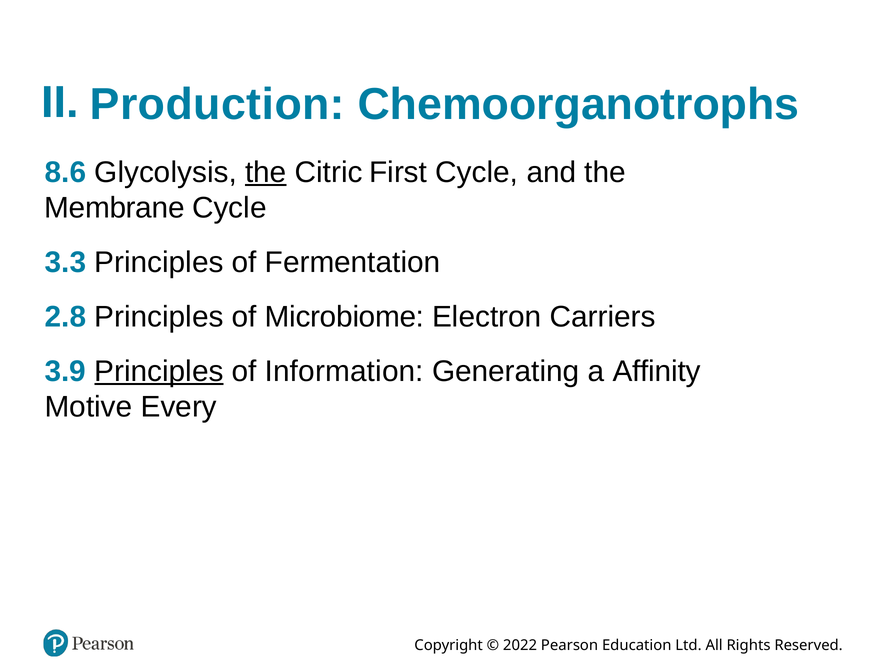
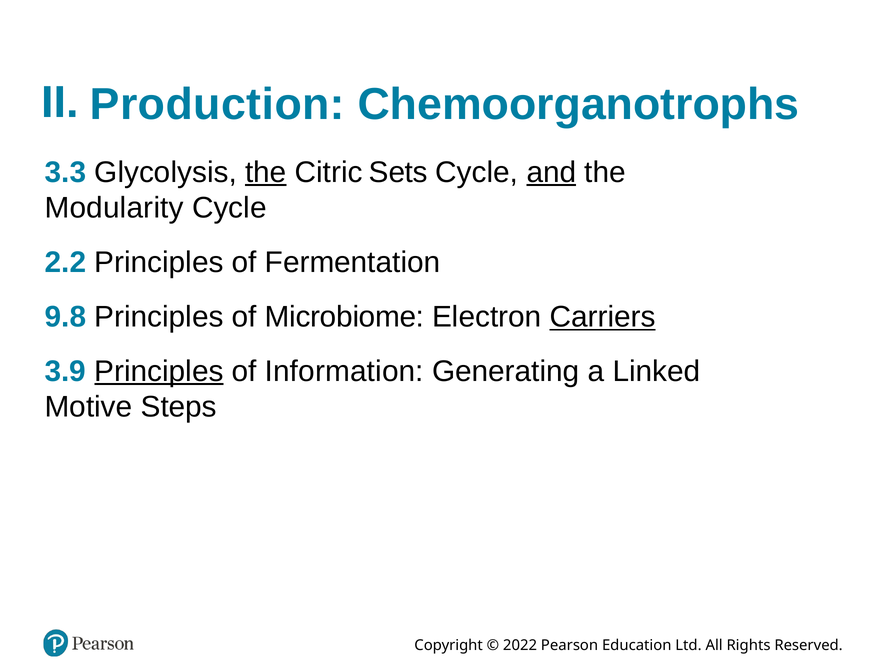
8.6: 8.6 -> 3.3
First: First -> Sets
and underline: none -> present
Membrane: Membrane -> Modularity
3.3: 3.3 -> 2.2
2.8: 2.8 -> 9.8
Carriers underline: none -> present
Affinity: Affinity -> Linked
Every: Every -> Steps
